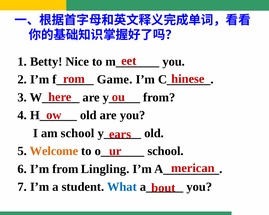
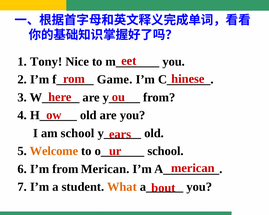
Betty: Betty -> Tony
from Lingling: Lingling -> Merican
What colour: blue -> orange
